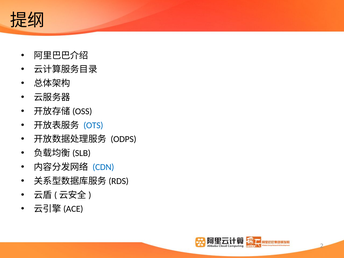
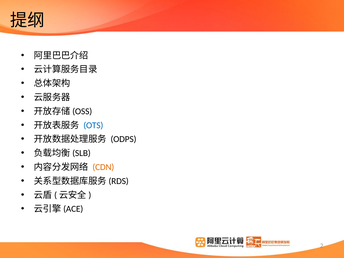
CDN colour: blue -> orange
